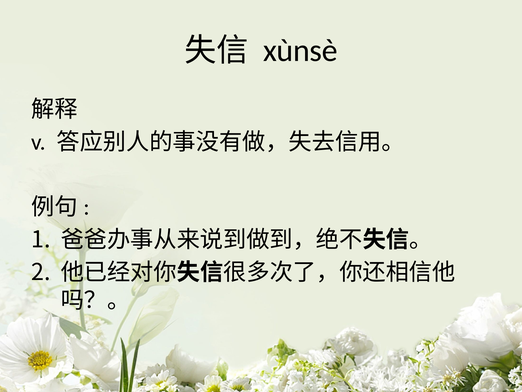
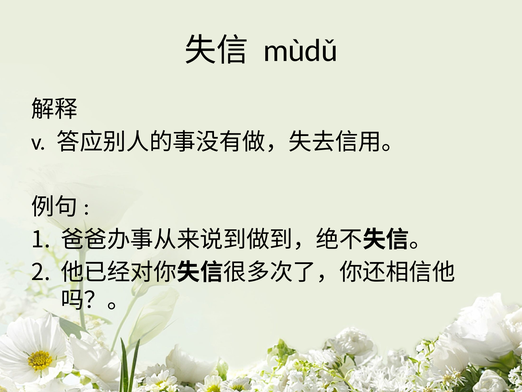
xùnsè: xùnsè -> mùdǔ
